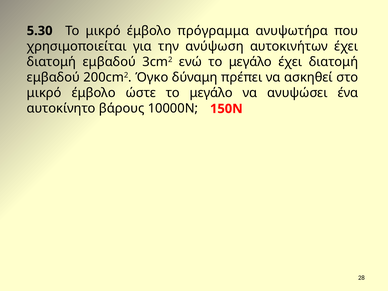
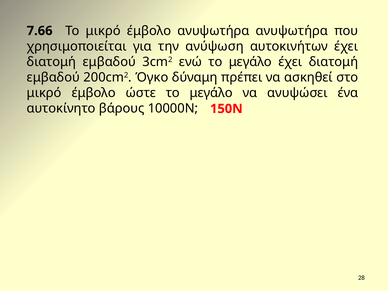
5.30: 5.30 -> 7.66
έμβολο πρόγραμμα: πρόγραμμα -> ανυψωτήρα
